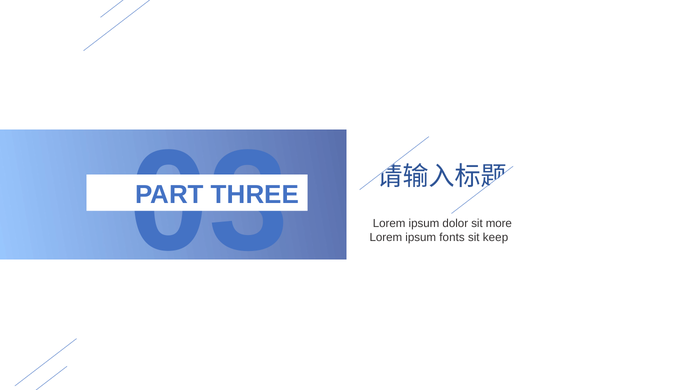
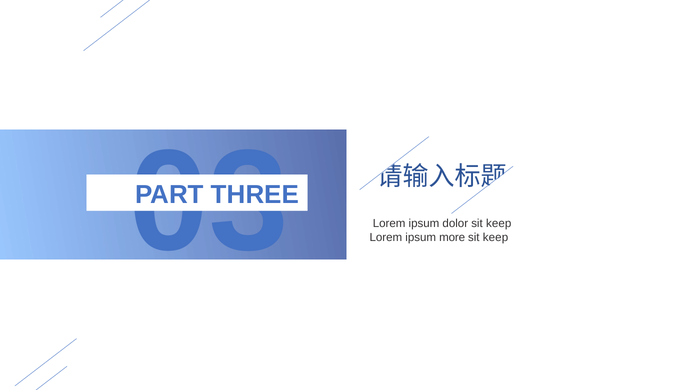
dolor sit more: more -> keep
fonts: fonts -> more
